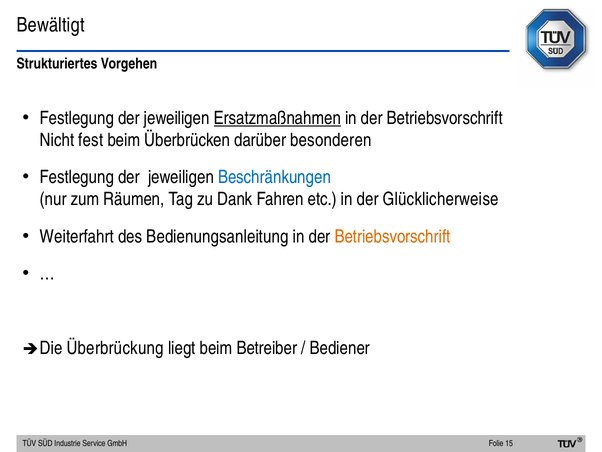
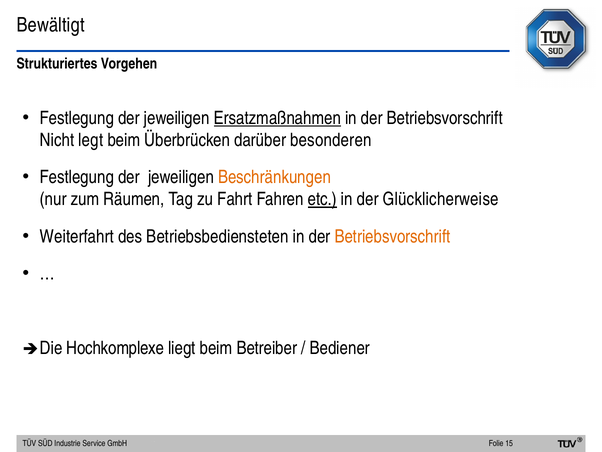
fest: fest -> legt
Beschränkungen colour: blue -> orange
Dank: Dank -> Fahrt
etc underline: none -> present
Bedienungsanleitung: Bedienungsanleitung -> Betriebsbediensteten
Überbrückung: Überbrückung -> Hochkomplexe
